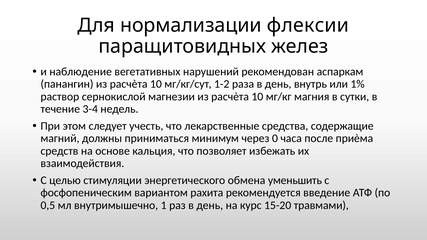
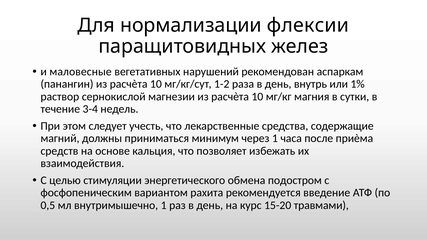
наблюдение: наблюдение -> маловесные
через 0: 0 -> 1
уменьшить: уменьшить -> подостром
